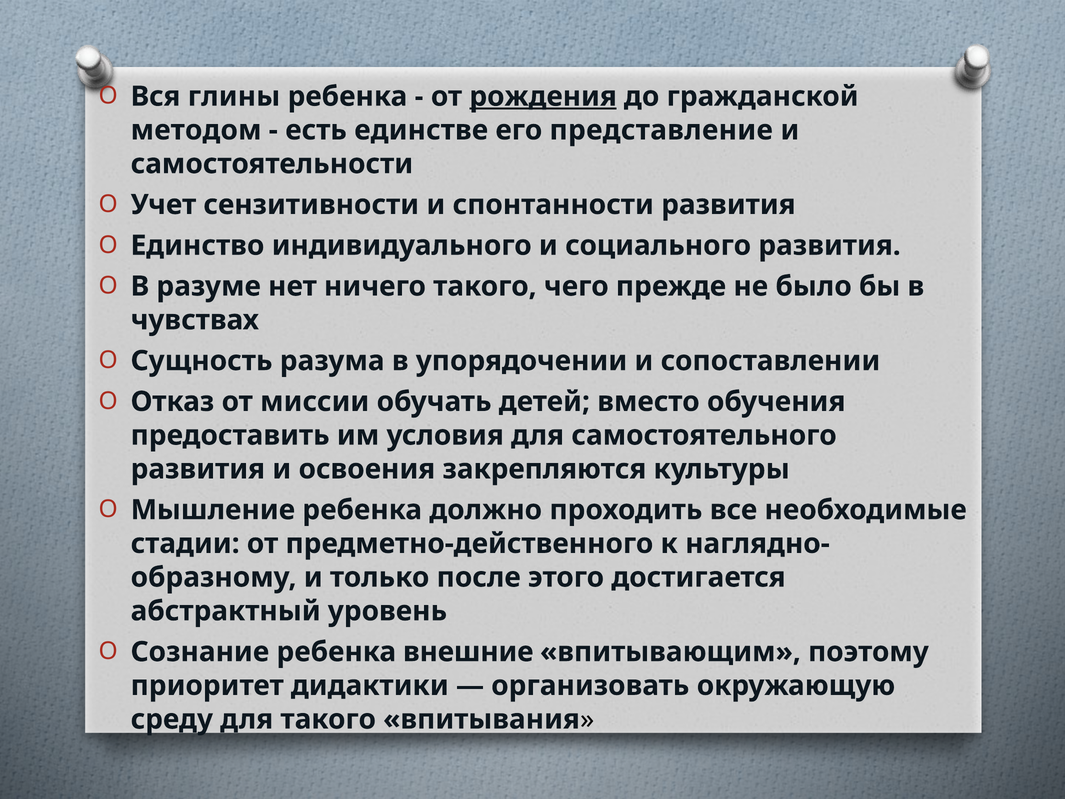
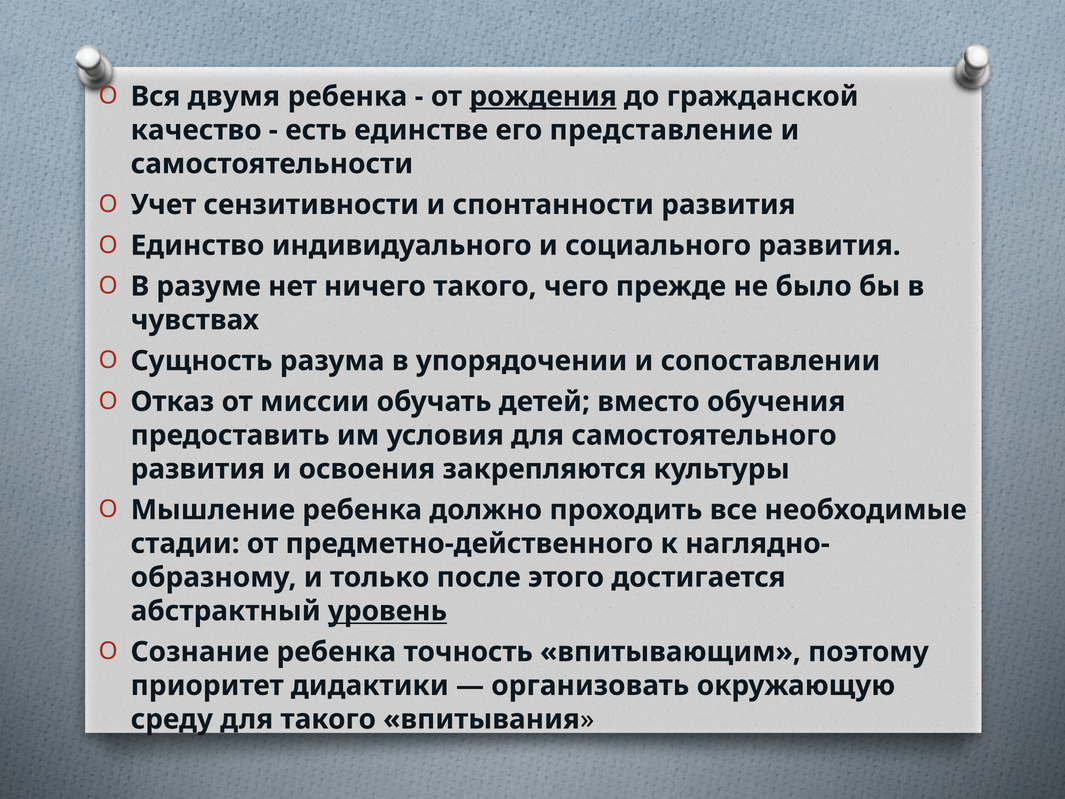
глины: глины -> двумя
методом: методом -> качество
уровень underline: none -> present
внешние: внешние -> точность
